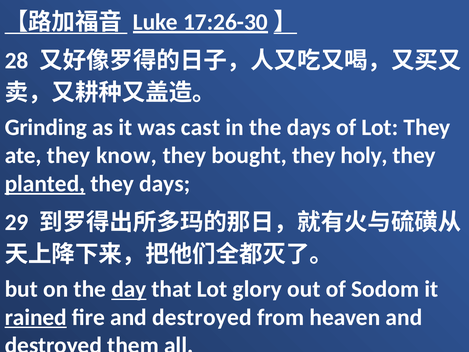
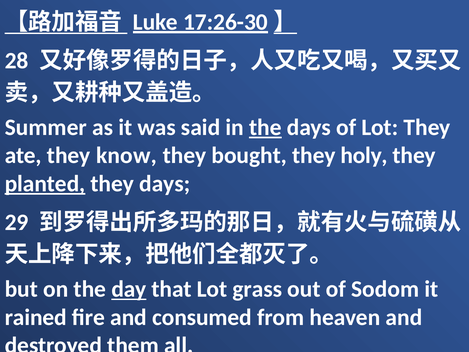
Grinding: Grinding -> Summer
cast: cast -> said
the at (265, 127) underline: none -> present
glory: glory -> grass
rained underline: present -> none
fire and destroyed: destroyed -> consumed
